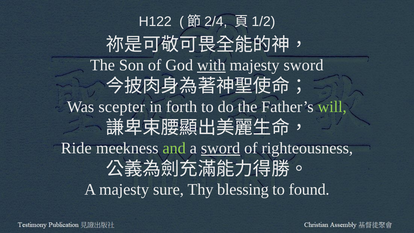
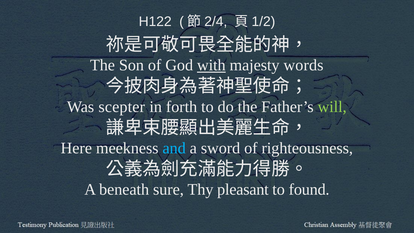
majesty sword: sword -> words
Ride: Ride -> Here
and colour: light green -> light blue
sword at (221, 148) underline: present -> none
A majesty: majesty -> beneath
blessing: blessing -> pleasant
